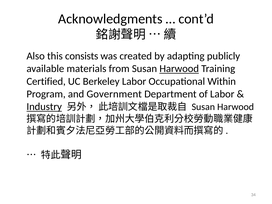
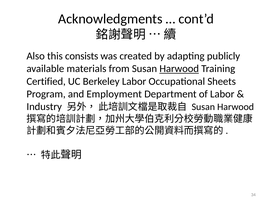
Within: Within -> Sheets
Government: Government -> Employment
Industry underline: present -> none
